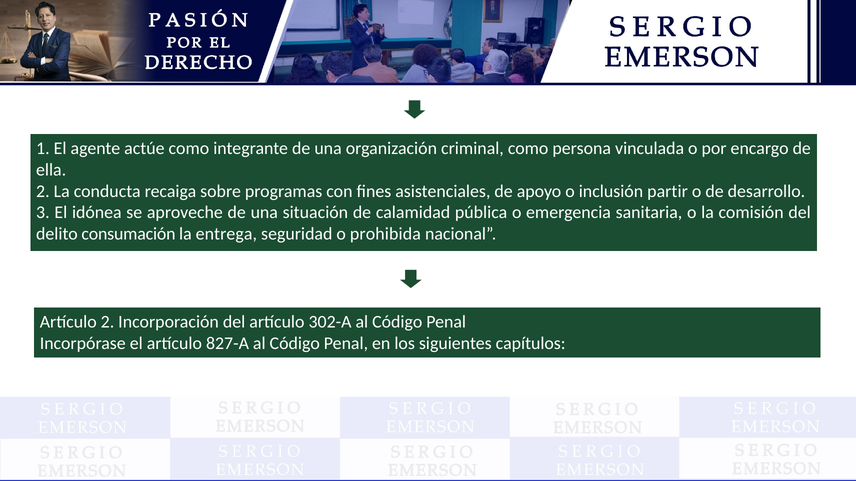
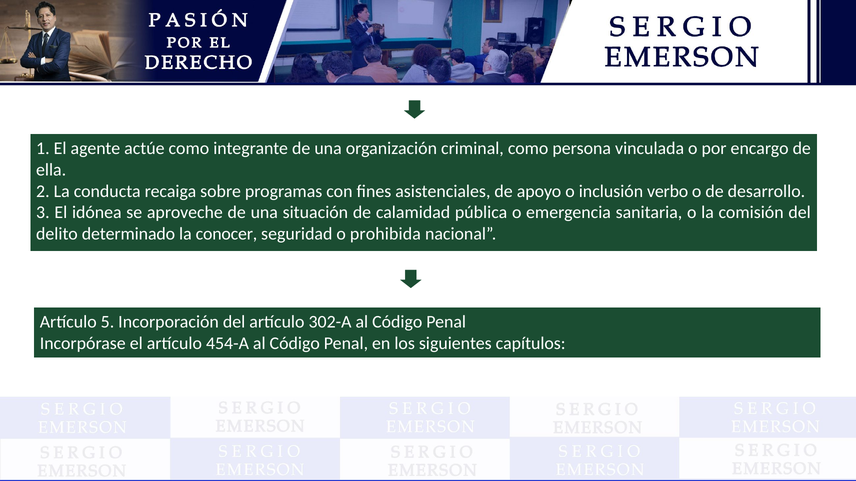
partir: partir -> verbo
consumación: consumación -> determinado
entrega: entrega -> conocer
Artículo 2: 2 -> 5
827-A: 827-A -> 454-A
